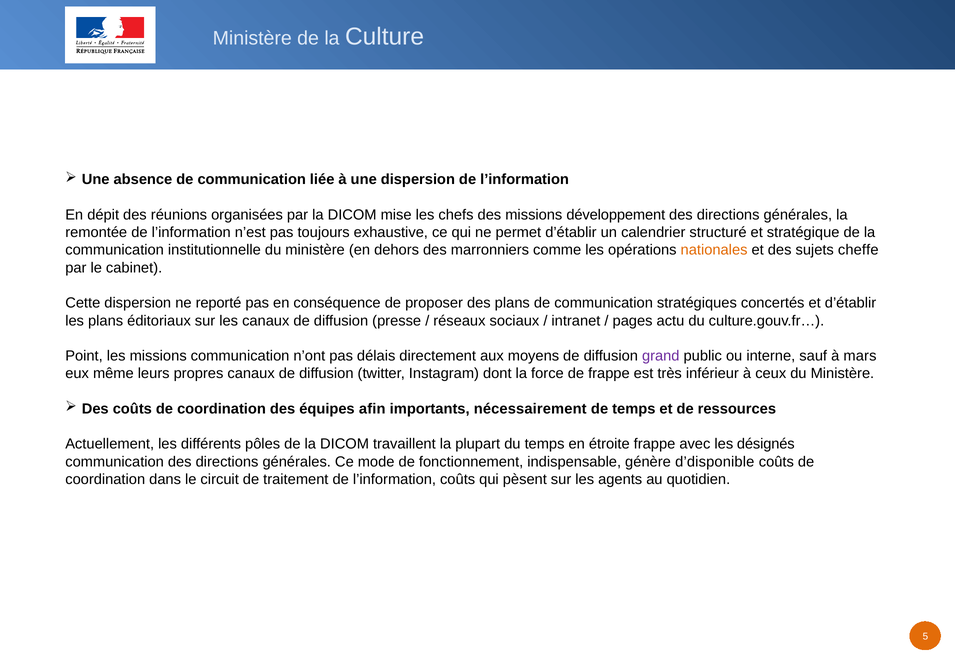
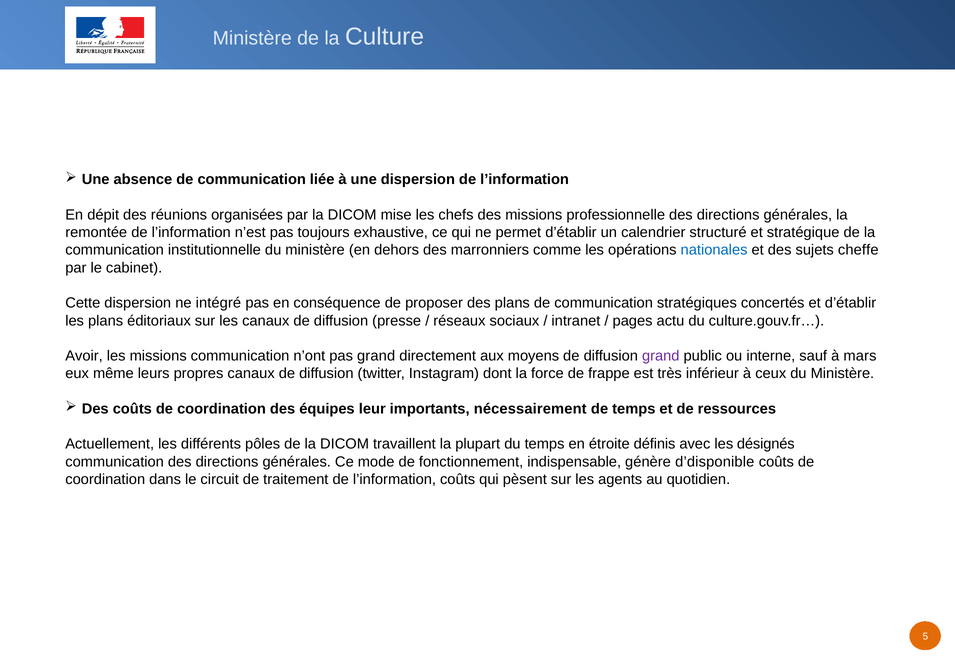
développement: développement -> professionnelle
nationales colour: orange -> blue
reporté: reporté -> intégré
Point: Point -> Avoir
pas délais: délais -> grand
afin: afin -> leur
étroite frappe: frappe -> définis
